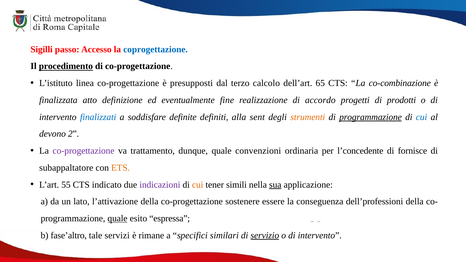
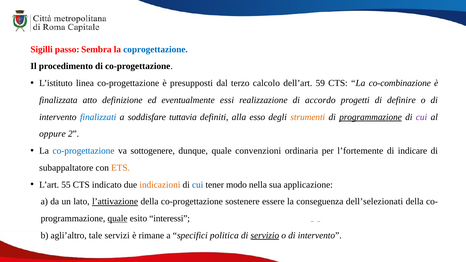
Accesso: Accesso -> Sembra
procedimento underline: present -> none
65: 65 -> 59
fine: fine -> essi
prodotti: prodotti -> definire
definite: definite -> tuttavia
sent: sent -> esso
cui at (422, 117) colour: blue -> purple
devono: devono -> oppure
co-progettazione at (84, 151) colour: purple -> blue
trattamento: trattamento -> sottogenere
l’concedente: l’concedente -> l’fortemente
fornisce: fornisce -> indicare
indicazioni colour: purple -> orange
cui at (198, 185) colour: orange -> blue
simili: simili -> modo
sua underline: present -> none
l’attivazione underline: none -> present
dell’professioni: dell’professioni -> dell’selezionati
espressa: espressa -> interessi
fase’altro: fase’altro -> agli’altro
similari: similari -> politica
